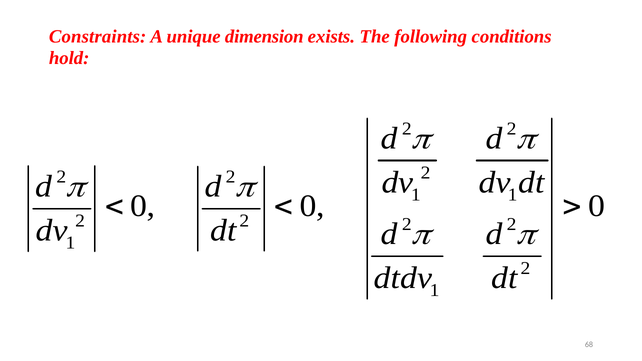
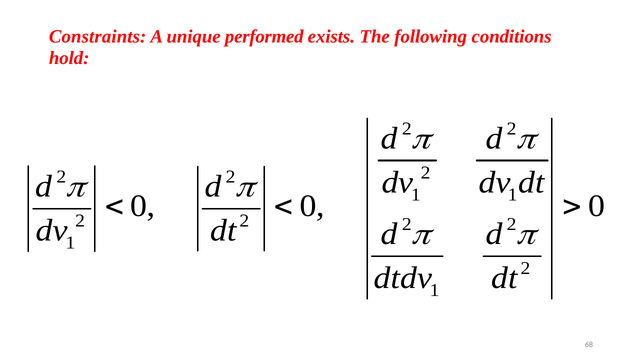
dimension: dimension -> performed
